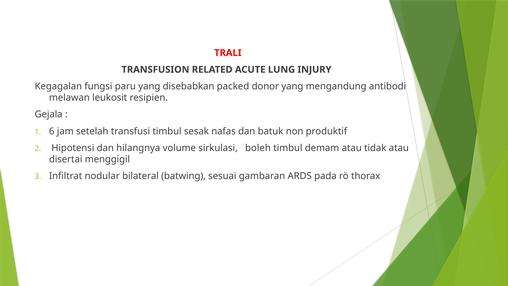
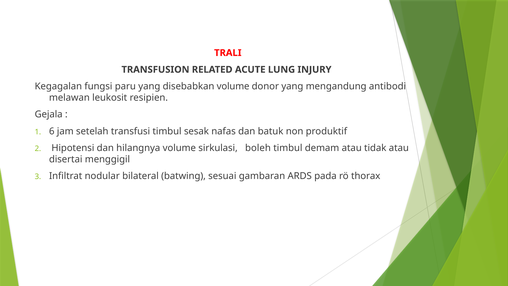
disebabkan packed: packed -> volume
